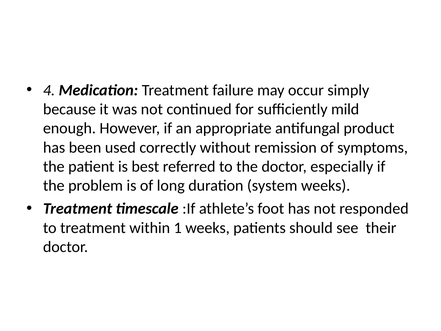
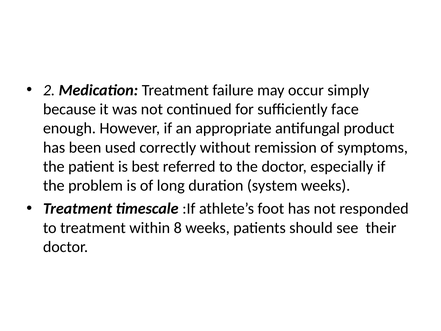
4: 4 -> 2
mild: mild -> face
1: 1 -> 8
